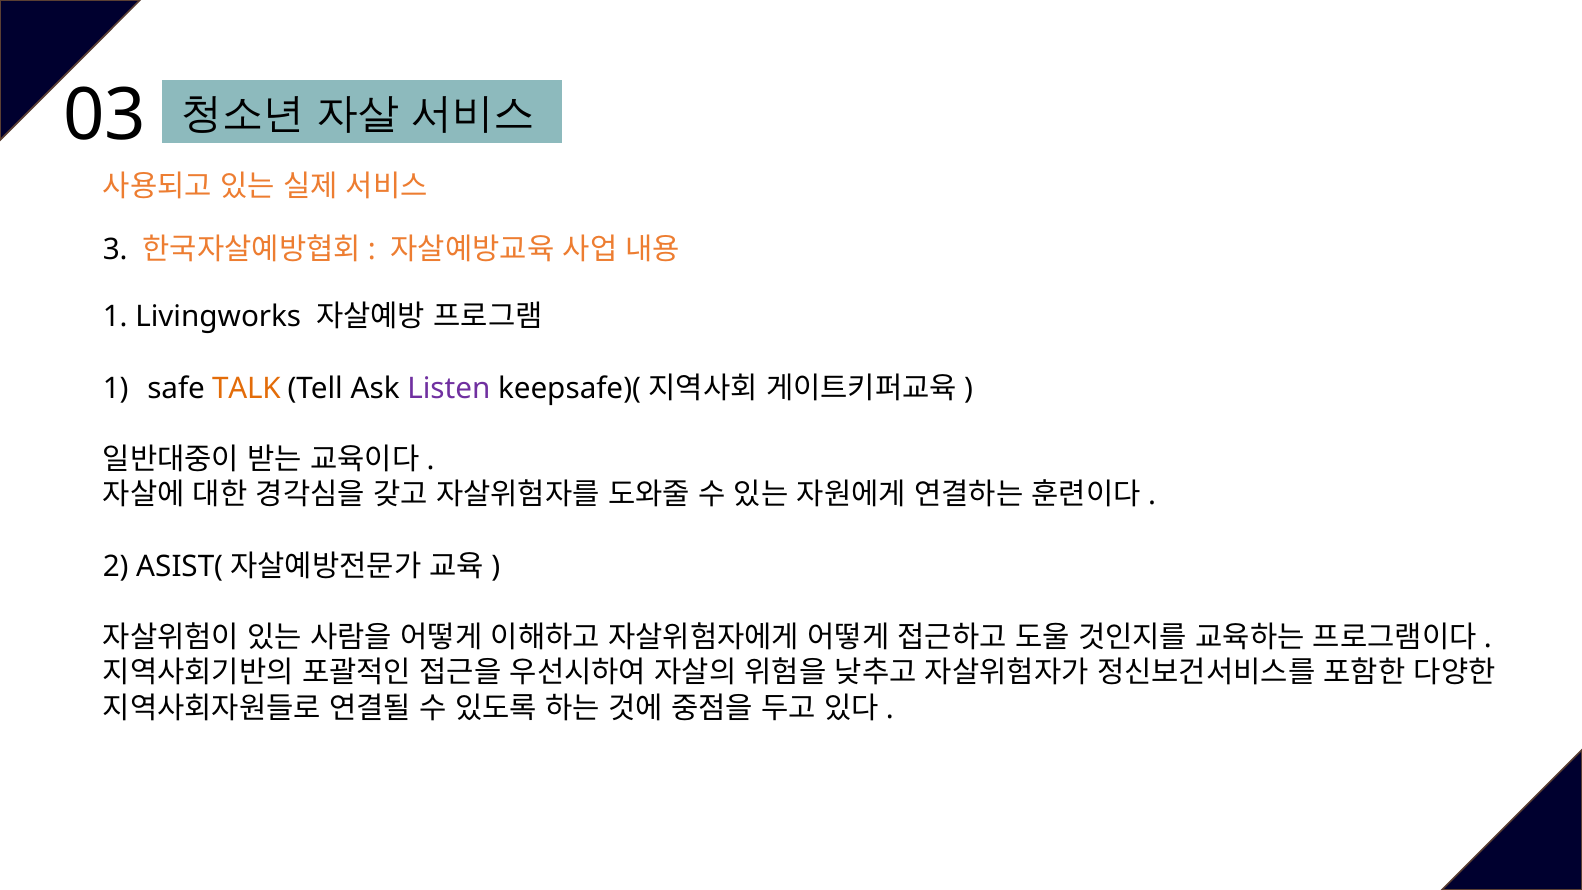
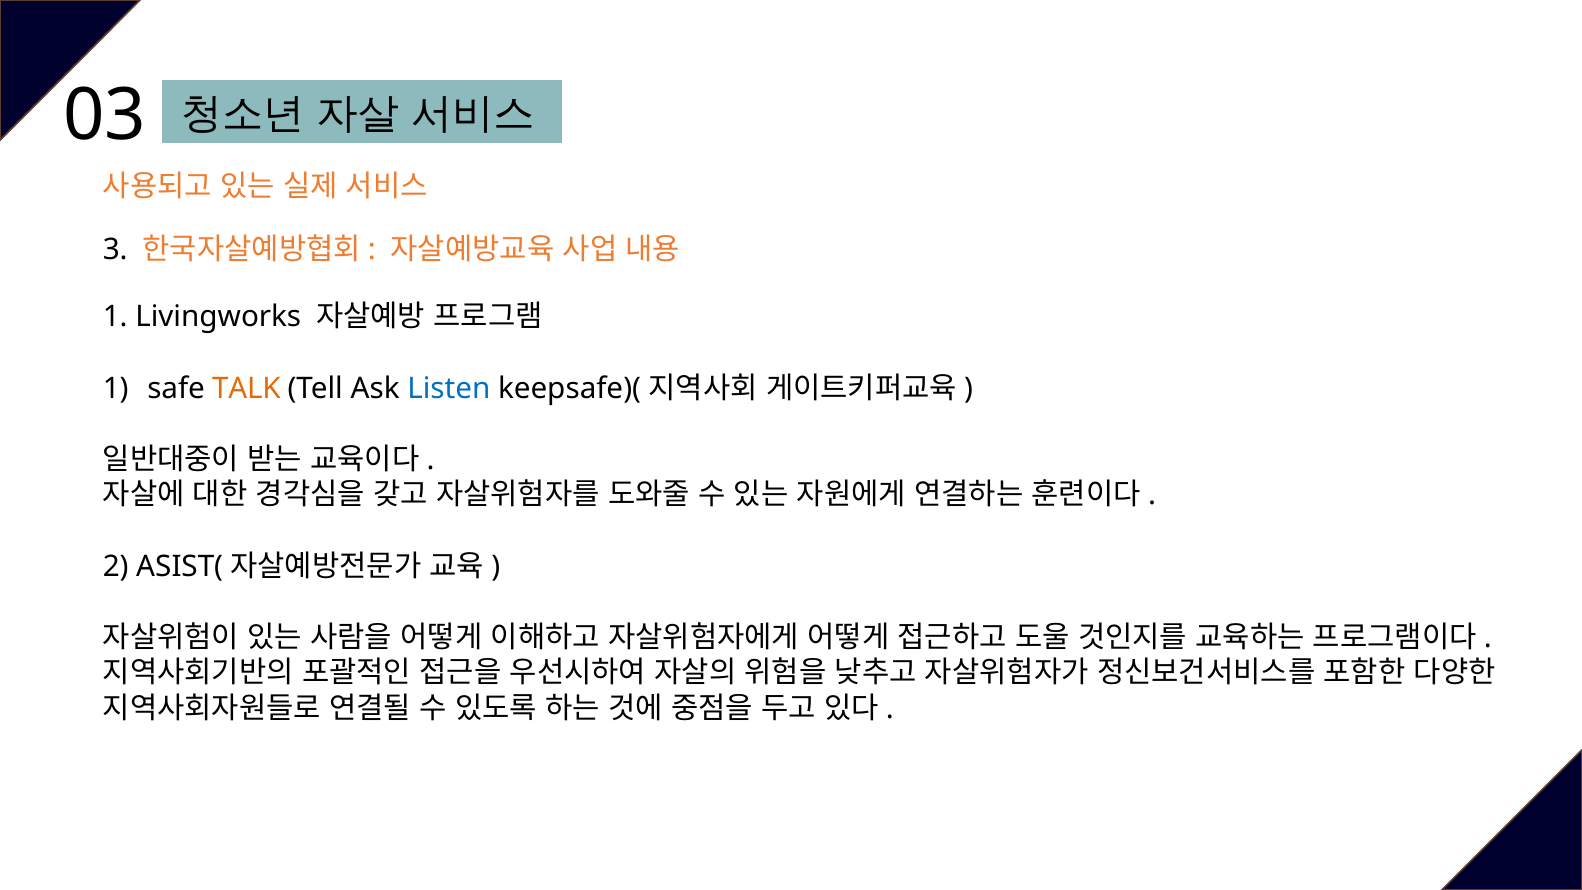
Listen colour: purple -> blue
